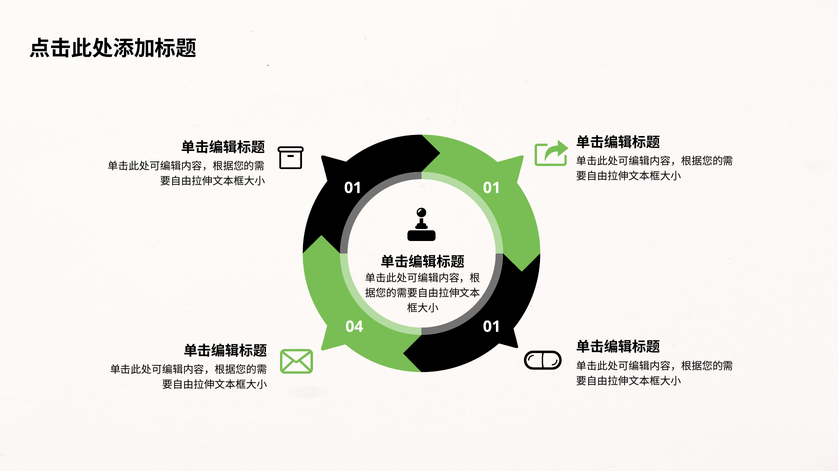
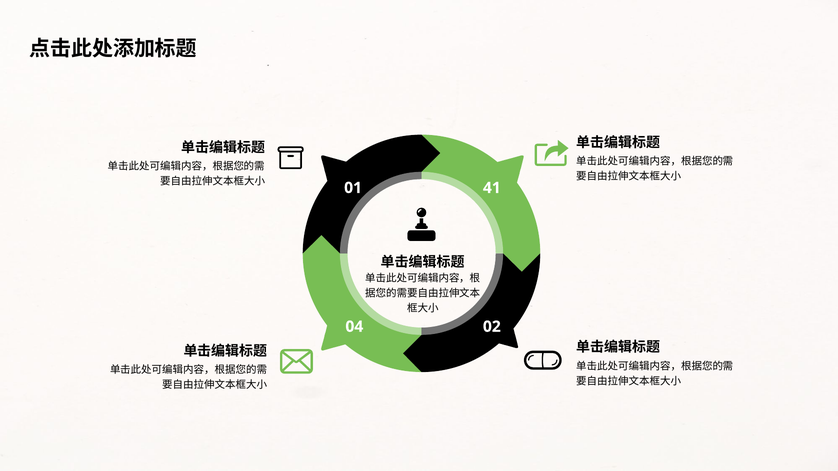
01 01: 01 -> 41
04 01: 01 -> 02
